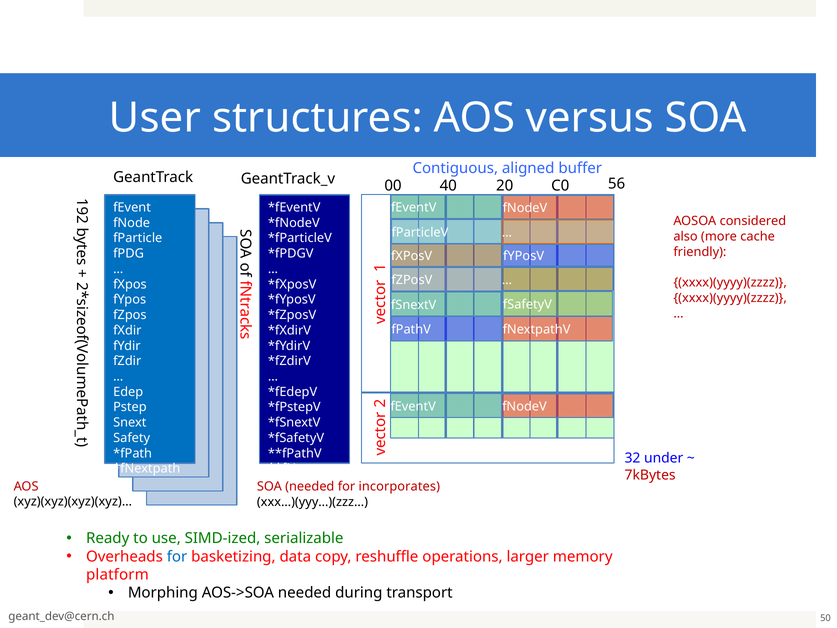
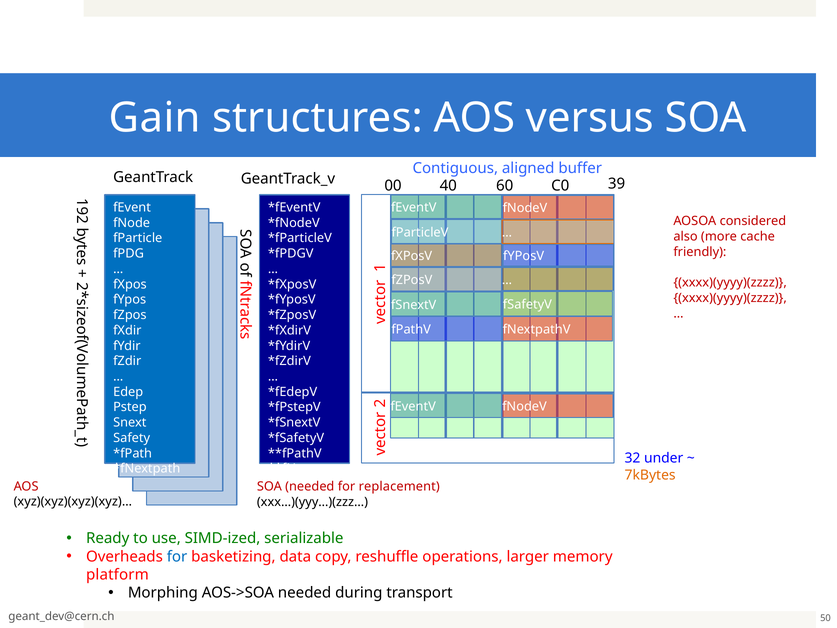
User: User -> Gain
20: 20 -> 60
56: 56 -> 39
7kBytes colour: red -> orange
incorporates: incorporates -> replacement
